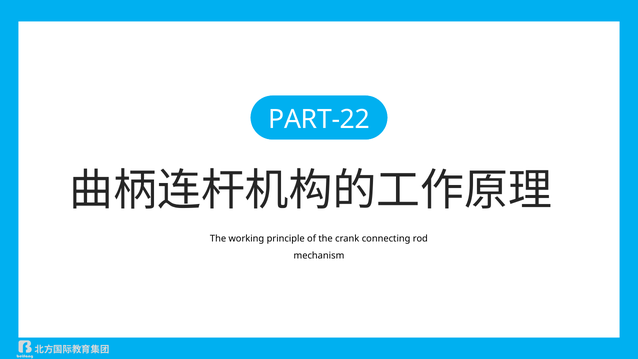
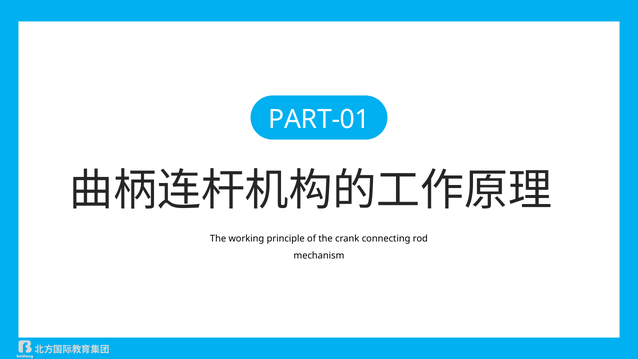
PART-22: PART-22 -> PART-01
